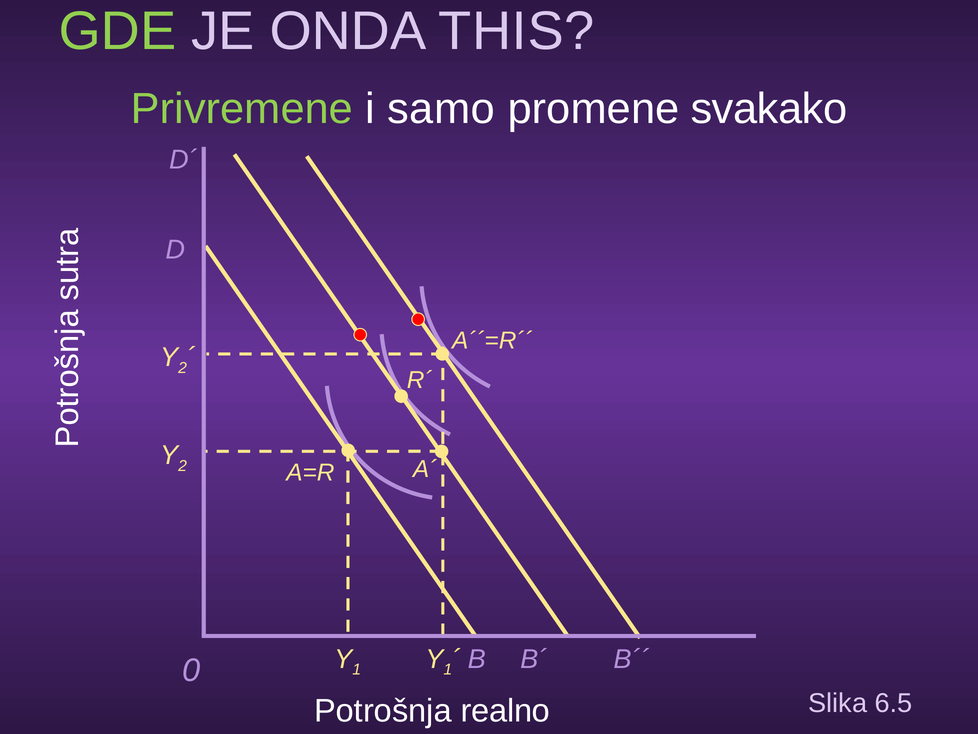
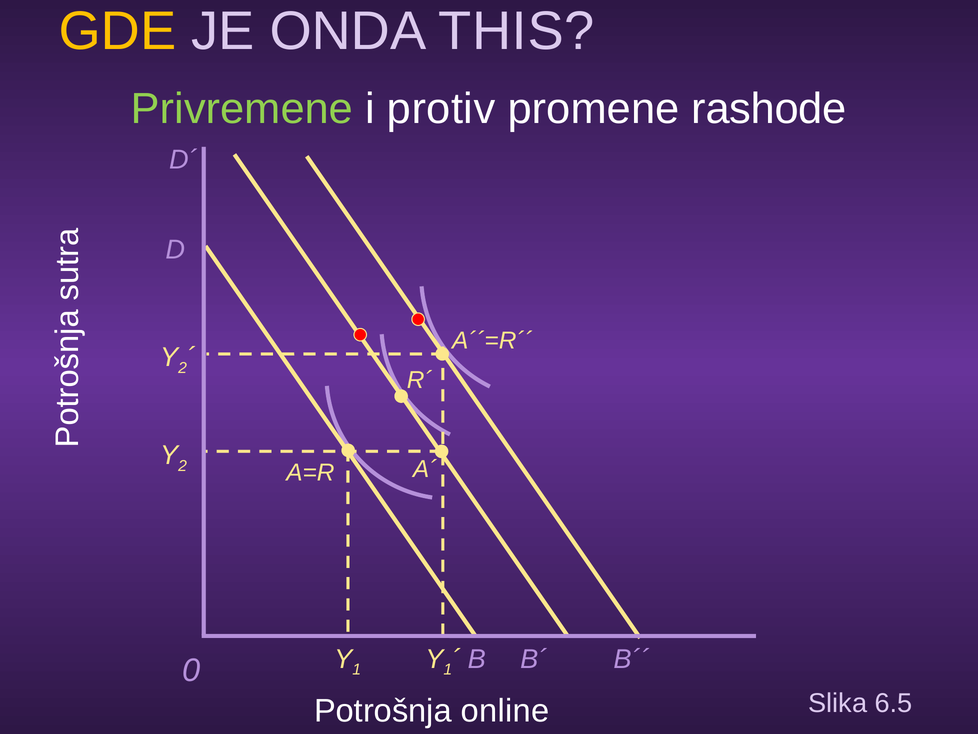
GDE colour: light green -> yellow
samo: samo -> protiv
svakako: svakako -> rashode
realno: realno -> online
